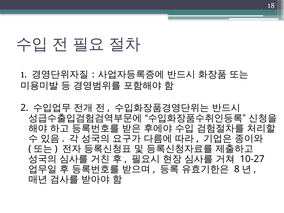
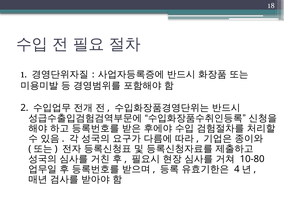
10-27: 10-27 -> 10-80
8: 8 -> 4
